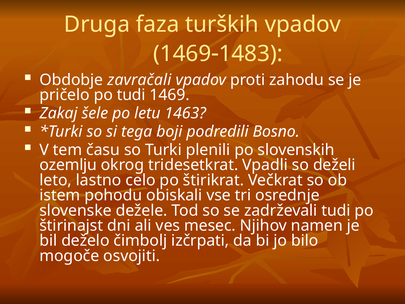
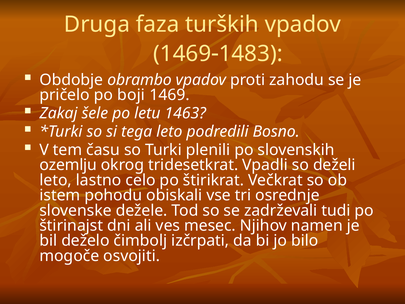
zavračali: zavračali -> obrambo
po tudi: tudi -> boji
tega boji: boji -> leto
